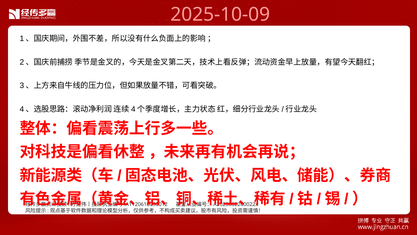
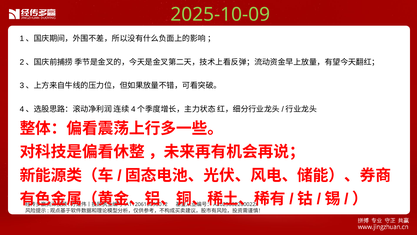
2025-10-09 colour: pink -> light green
